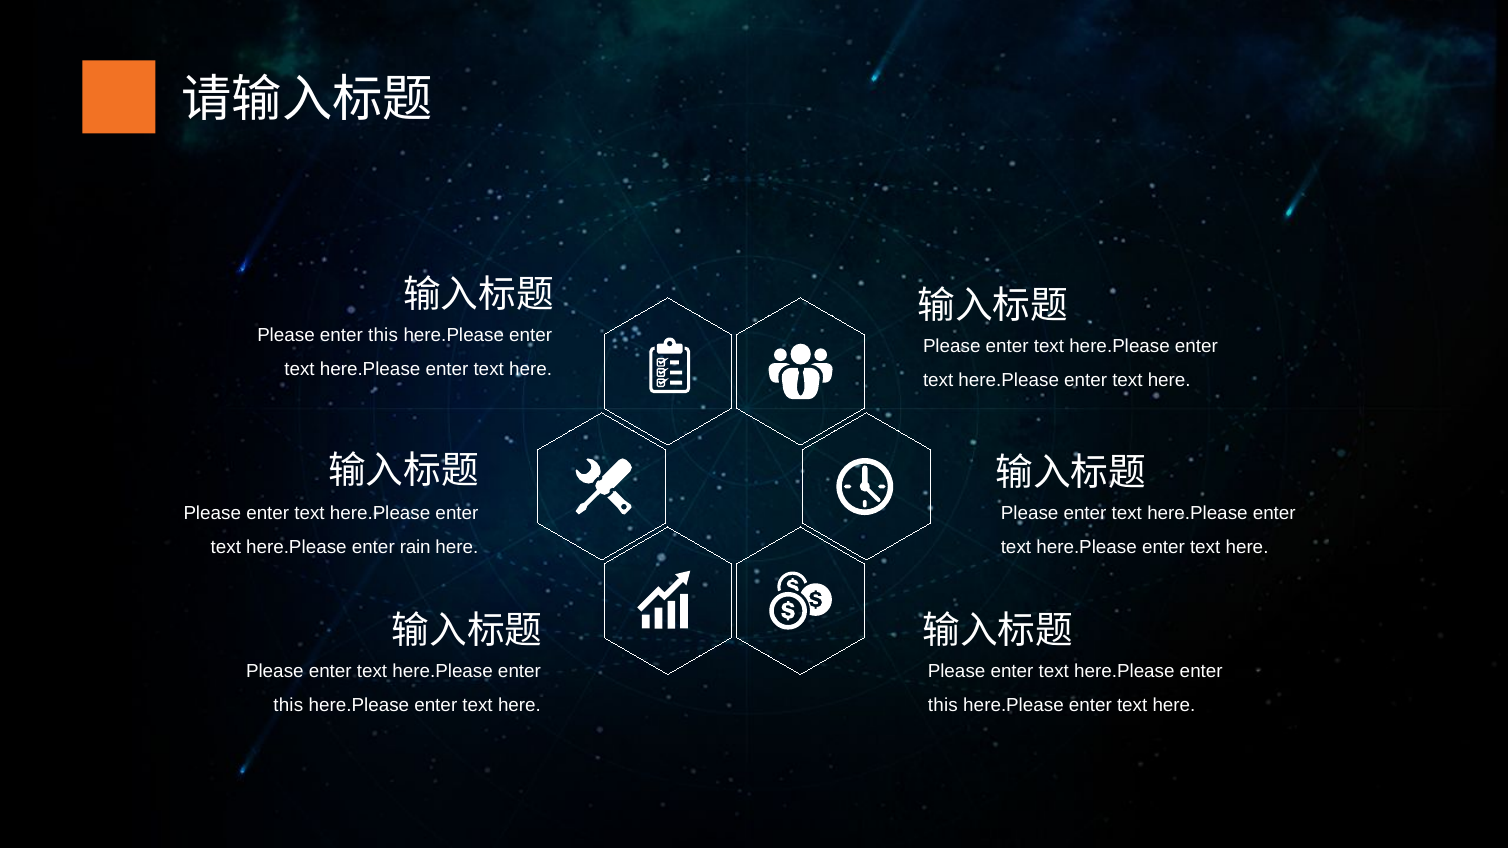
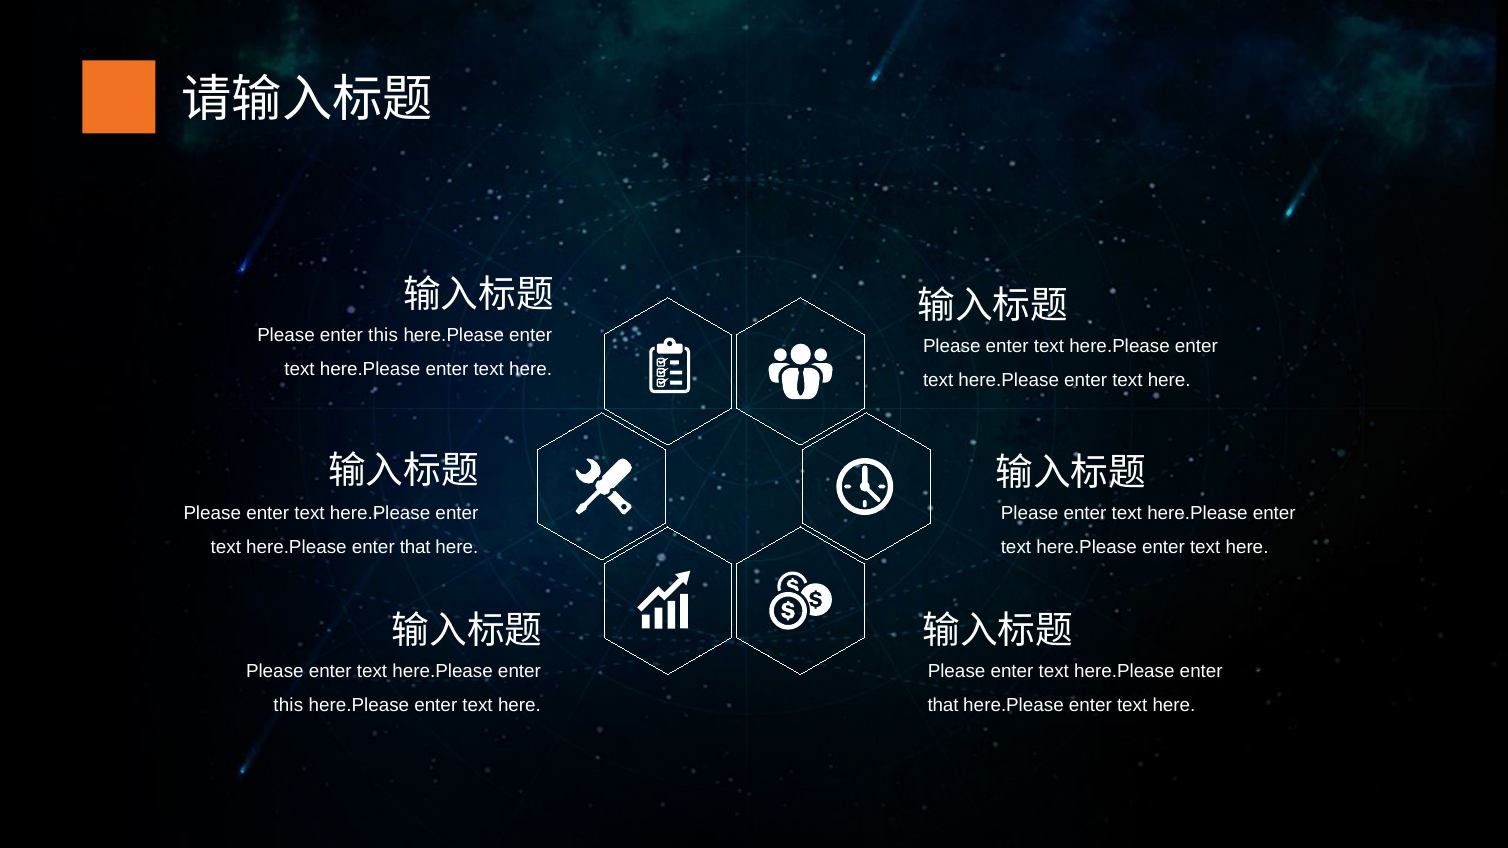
rain at (415, 547): rain -> that
this at (943, 705): this -> that
